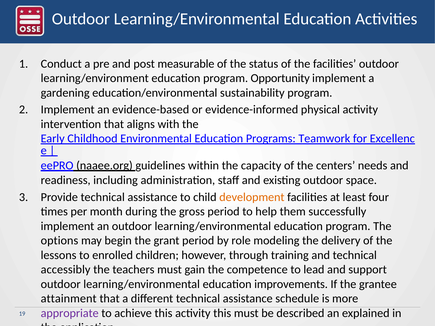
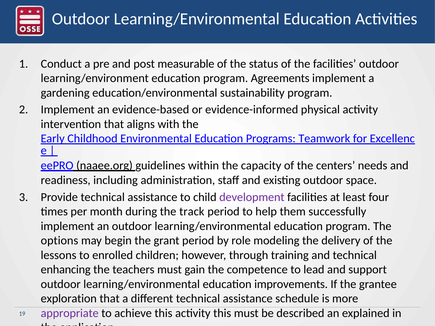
Opportunity: Opportunity -> Agreements
development colour: orange -> purple
gross: gross -> track
accessibly: accessibly -> enhancing
attainment: attainment -> exploration
